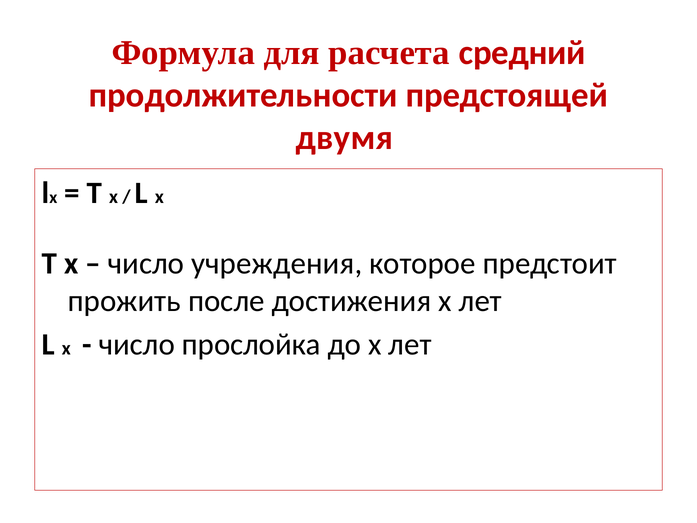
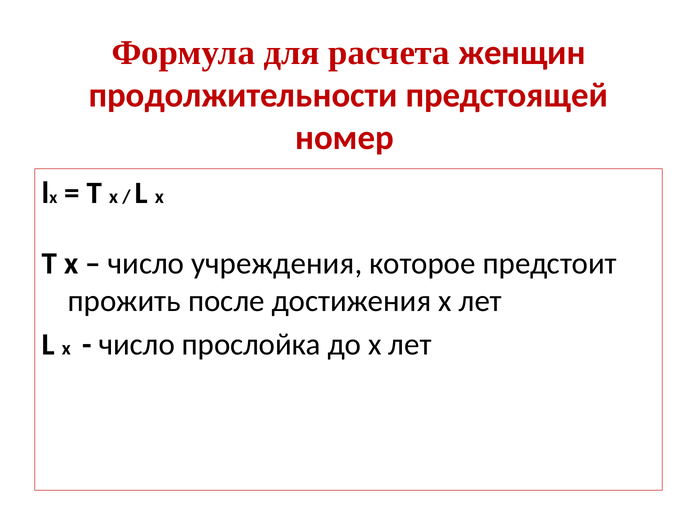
средний: средний -> женщин
двумя: двумя -> номер
